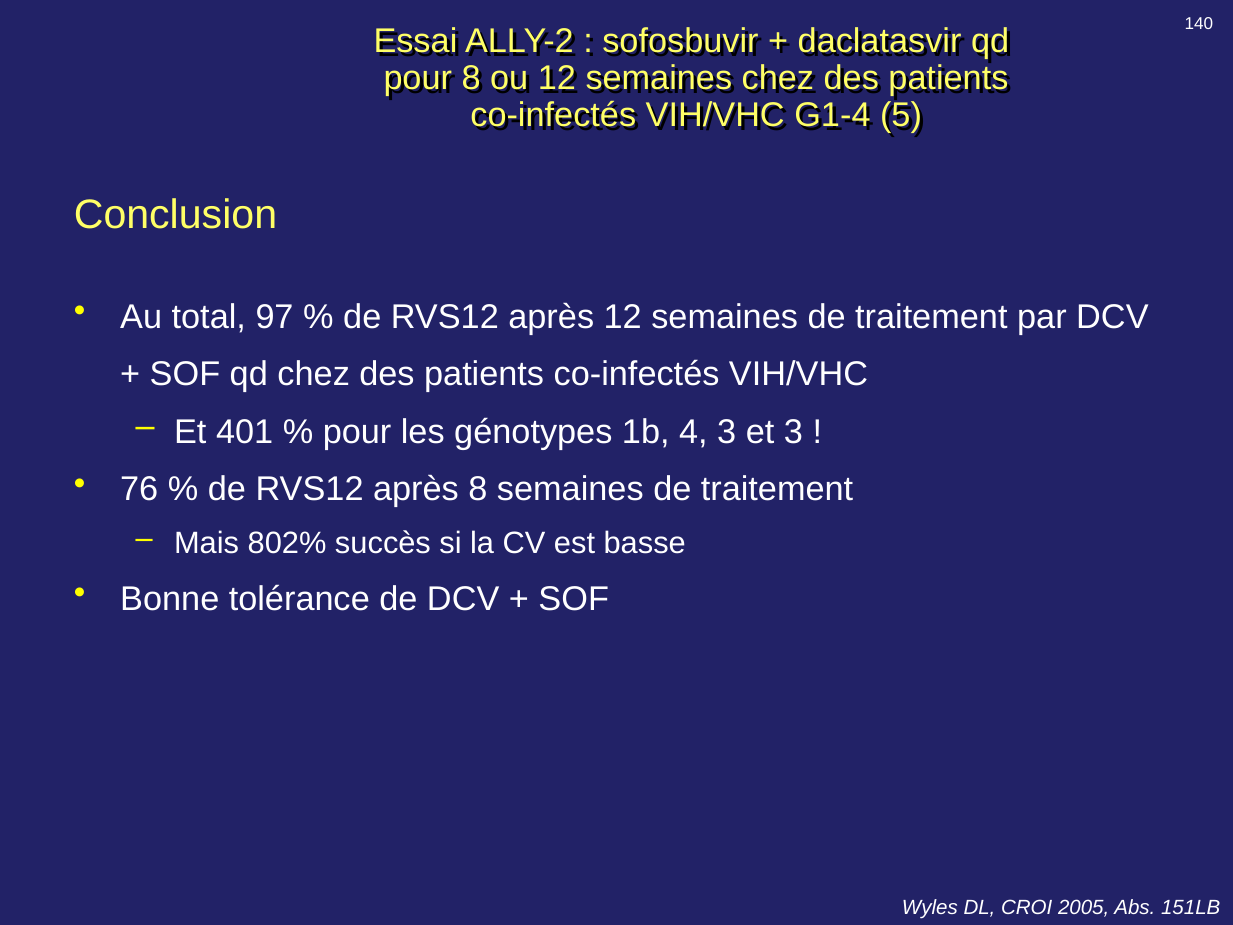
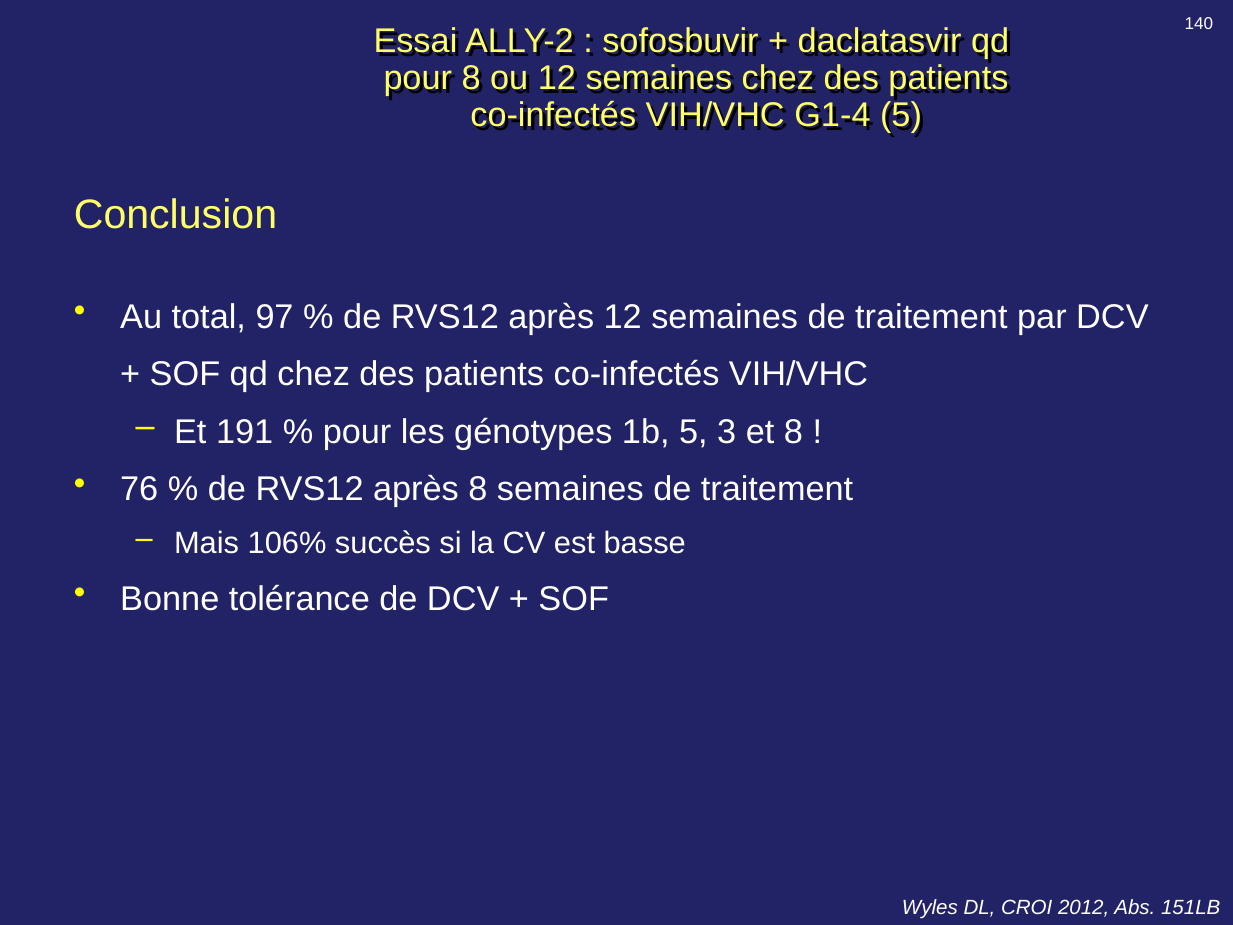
401: 401 -> 191
1b 4: 4 -> 5
et 3: 3 -> 8
802%: 802% -> 106%
2005: 2005 -> 2012
